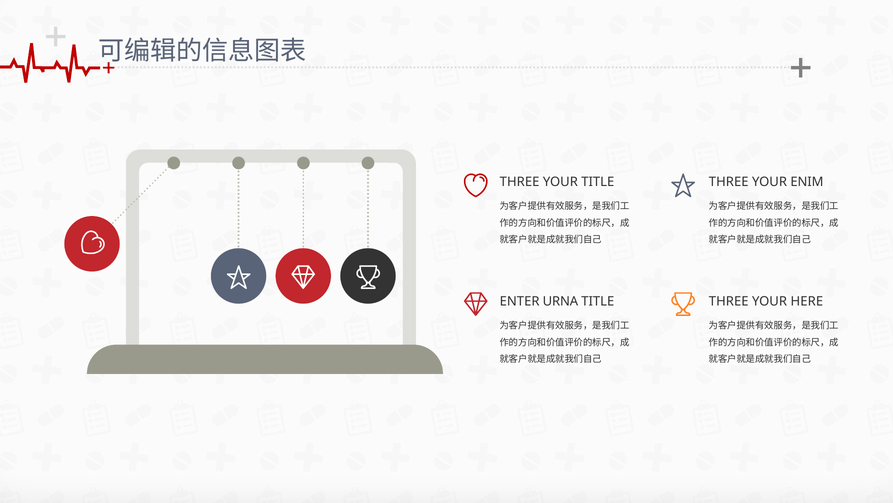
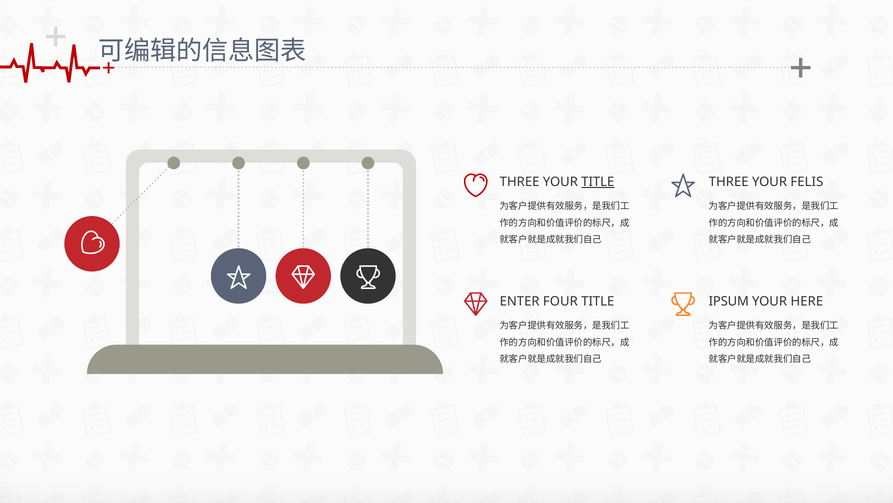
TITLE at (598, 182) underline: none -> present
ENIM: ENIM -> FELIS
URNA: URNA -> FOUR
THREE at (729, 301): THREE -> IPSUM
